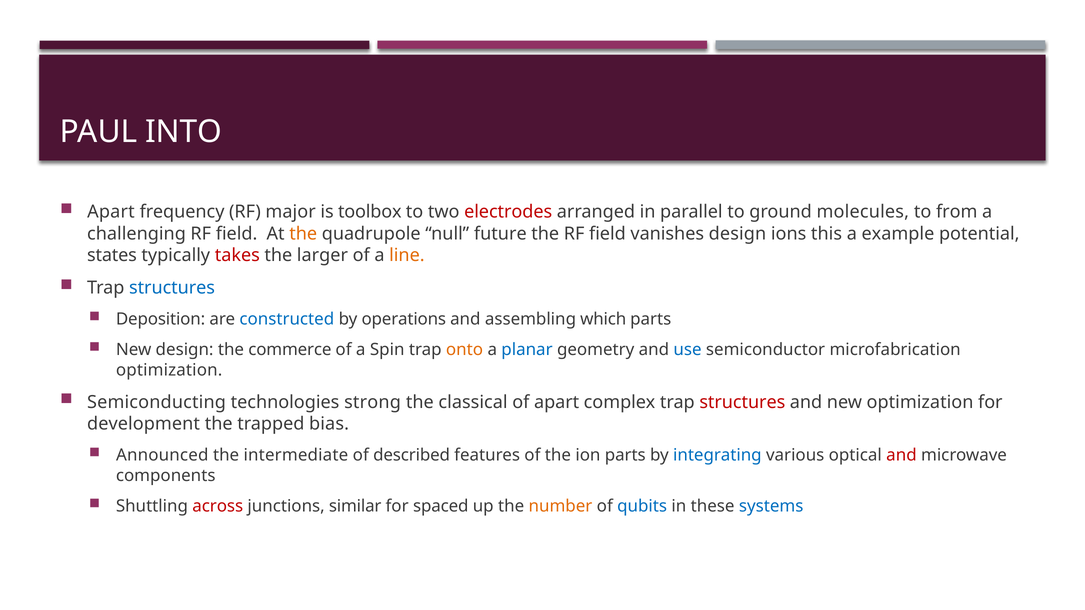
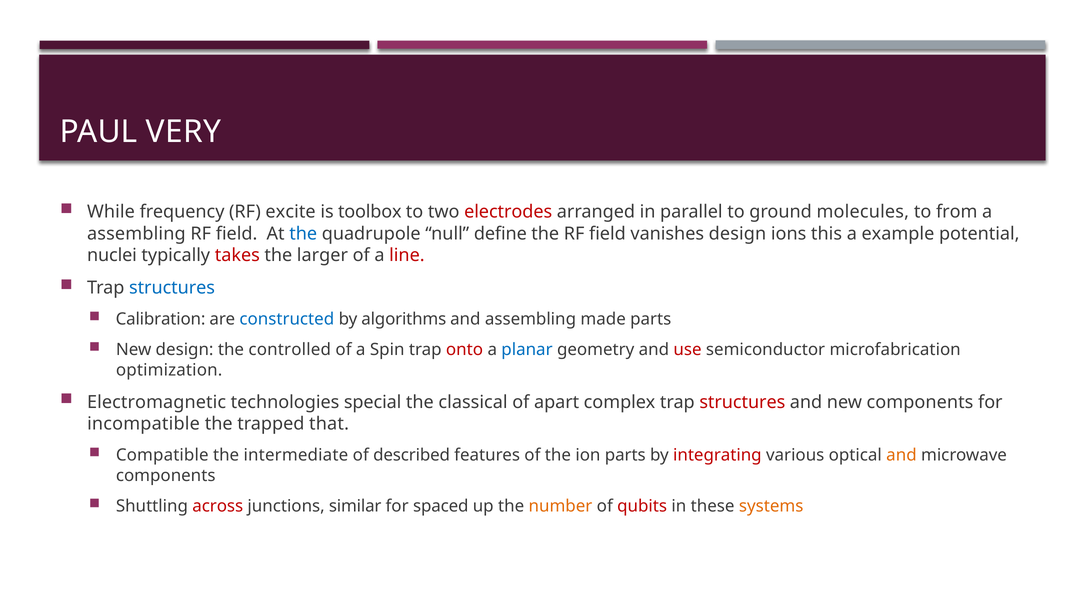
INTO: INTO -> VERY
Apart at (111, 212): Apart -> While
major: major -> excite
challenging at (136, 234): challenging -> assembling
the at (303, 234) colour: orange -> blue
future: future -> define
states: states -> nuclei
line colour: orange -> red
Deposition: Deposition -> Calibration
operations: operations -> algorithms
which: which -> made
commerce: commerce -> controlled
onto colour: orange -> red
use colour: blue -> red
Semiconducting: Semiconducting -> Electromagnetic
strong: strong -> special
new optimization: optimization -> components
development: development -> incompatible
bias: bias -> that
Announced: Announced -> Compatible
integrating colour: blue -> red
and at (901, 455) colour: red -> orange
qubits colour: blue -> red
systems colour: blue -> orange
